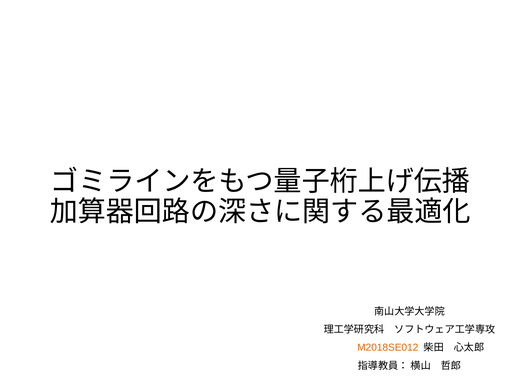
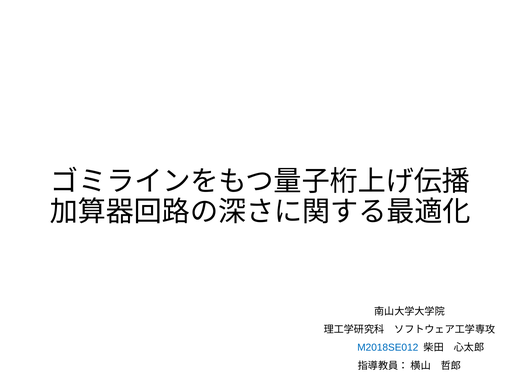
M2018SE012 colour: orange -> blue
